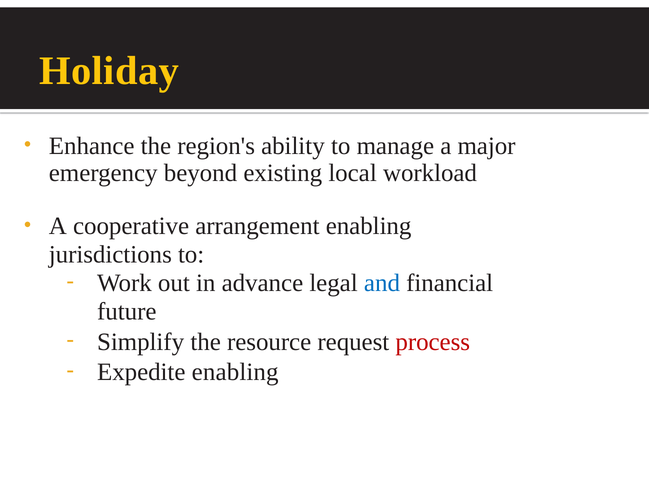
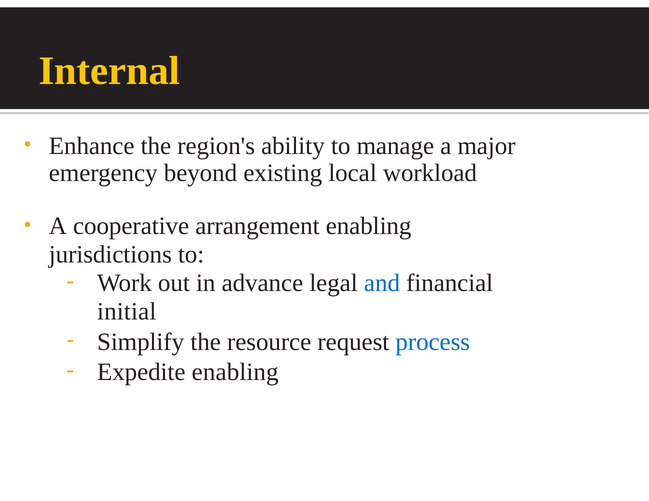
Holiday: Holiday -> Internal
future: future -> initial
process colour: red -> blue
